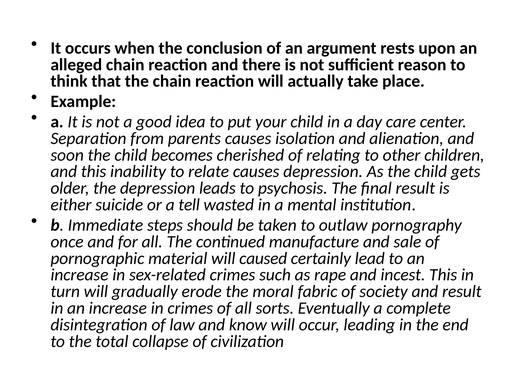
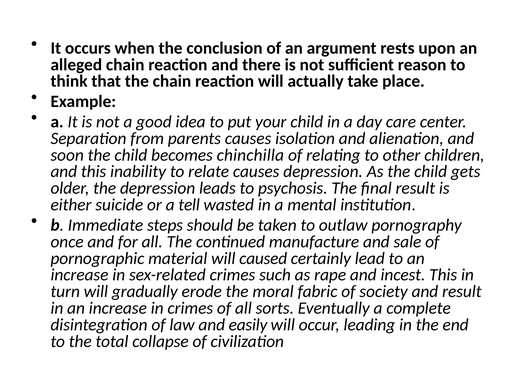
cherished: cherished -> chinchilla
know: know -> easily
